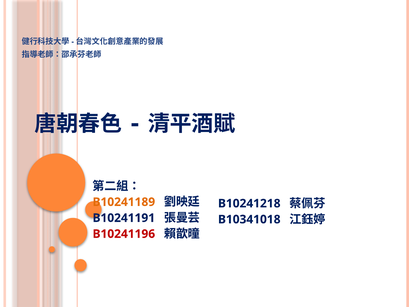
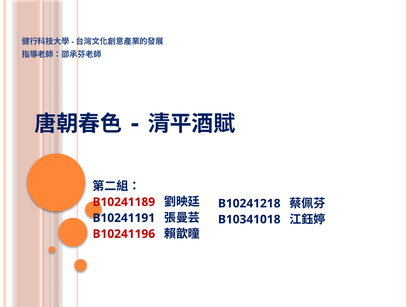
B10241189 colour: orange -> red
